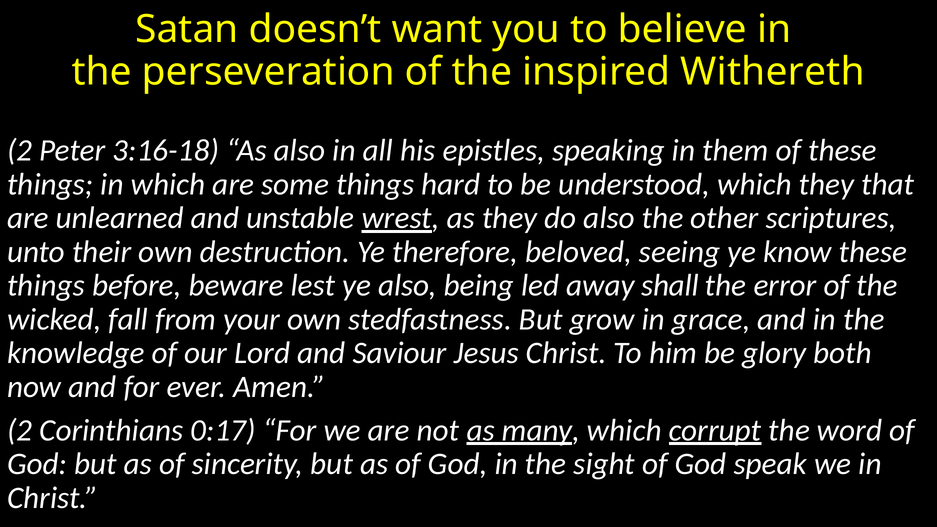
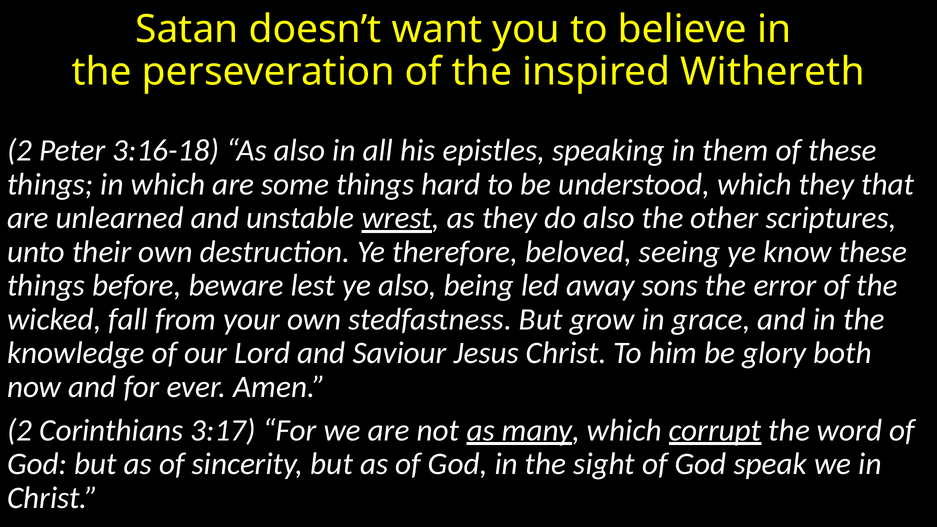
shall: shall -> sons
0:17: 0:17 -> 3:17
